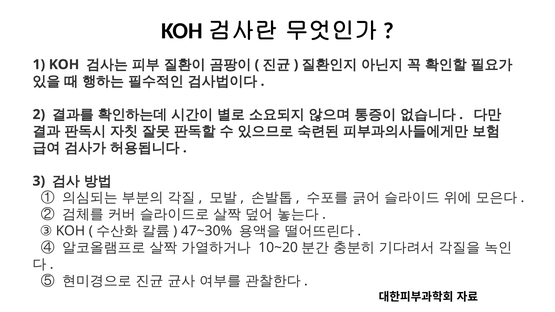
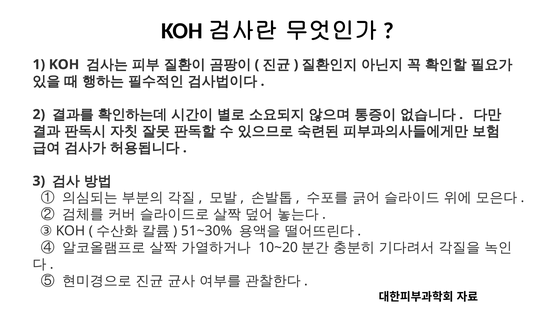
47~30%: 47~30% -> 51~30%
